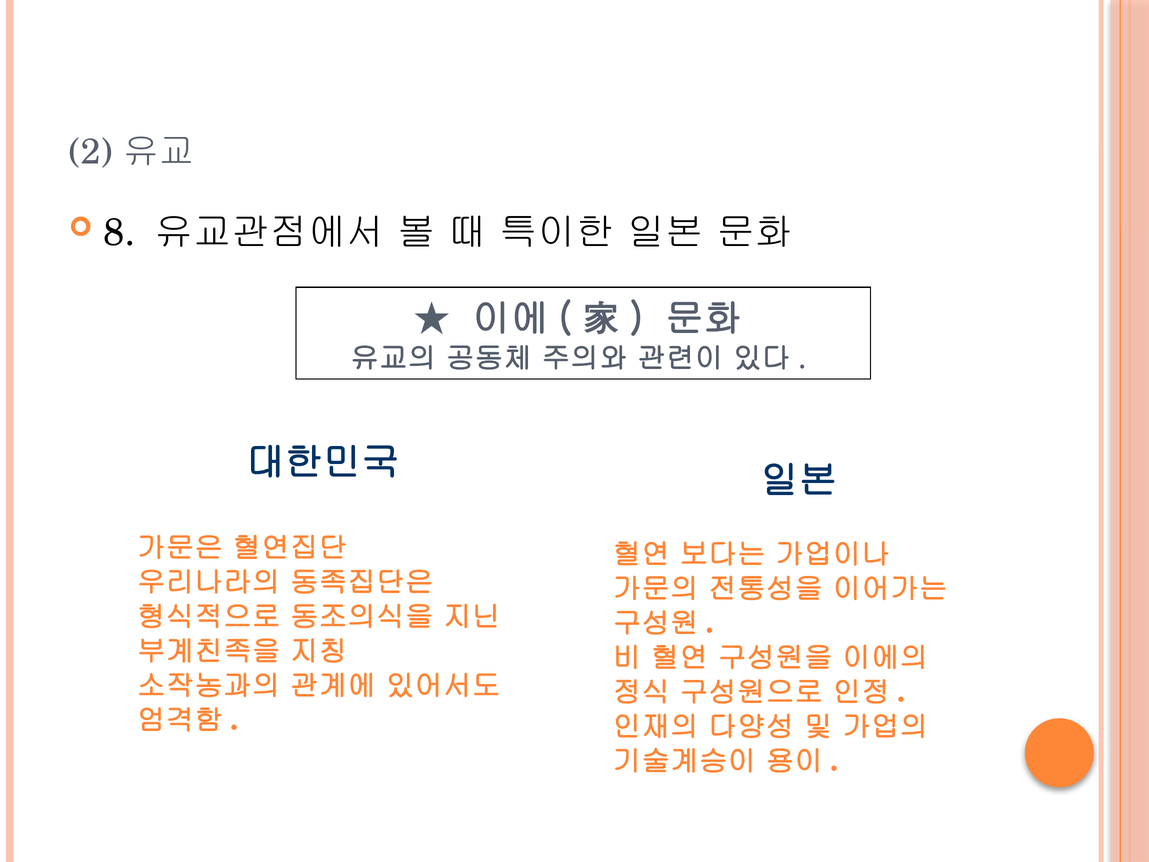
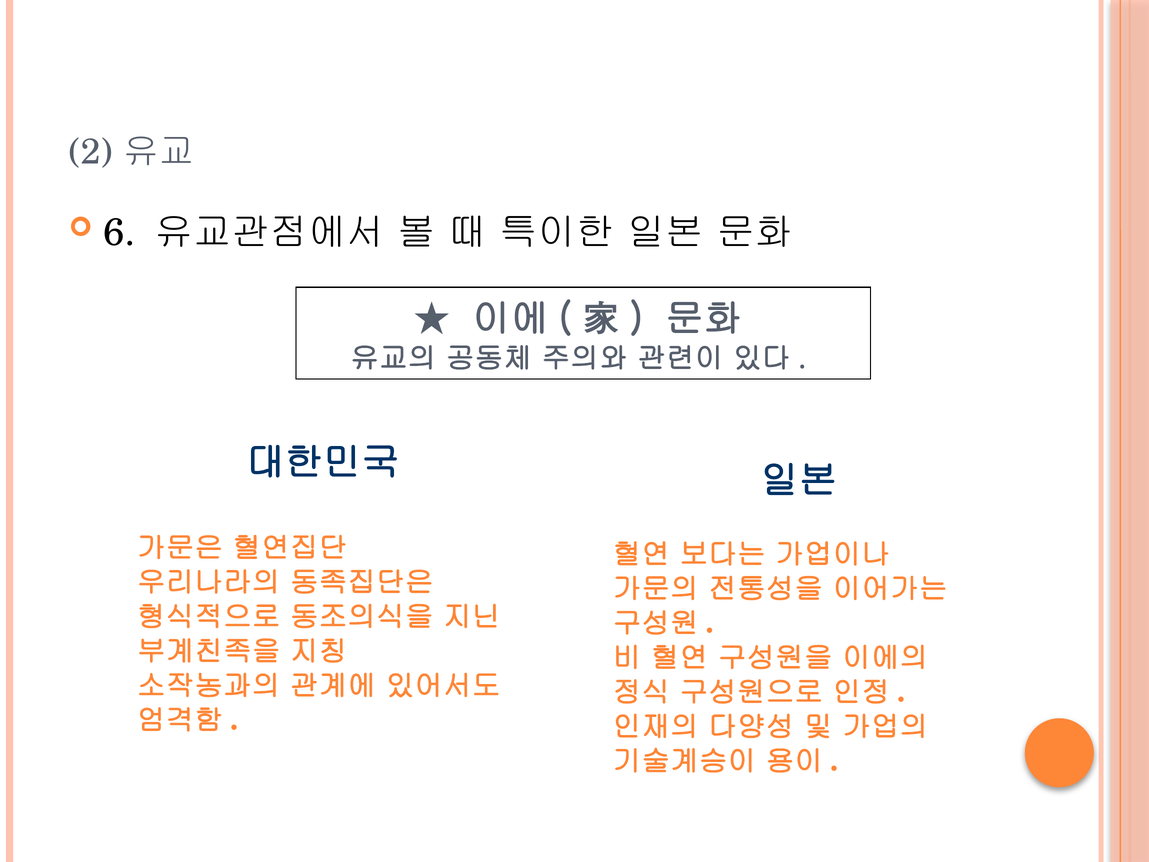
8: 8 -> 6
